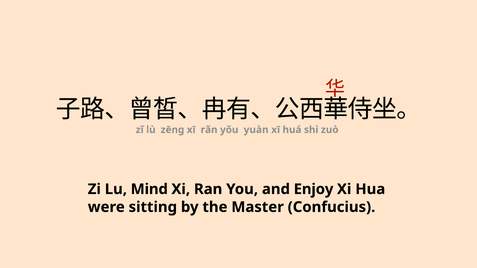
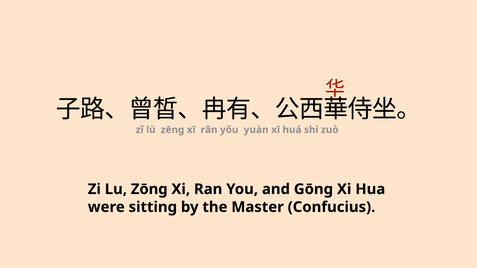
Mind: Mind -> Zōng
Enjoy: Enjoy -> Gōng
